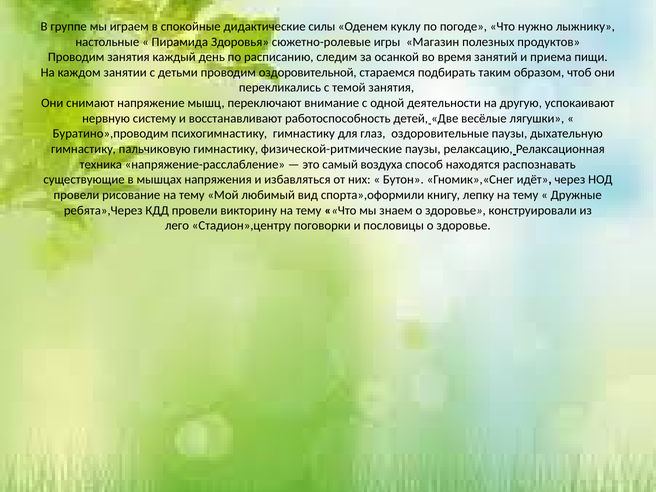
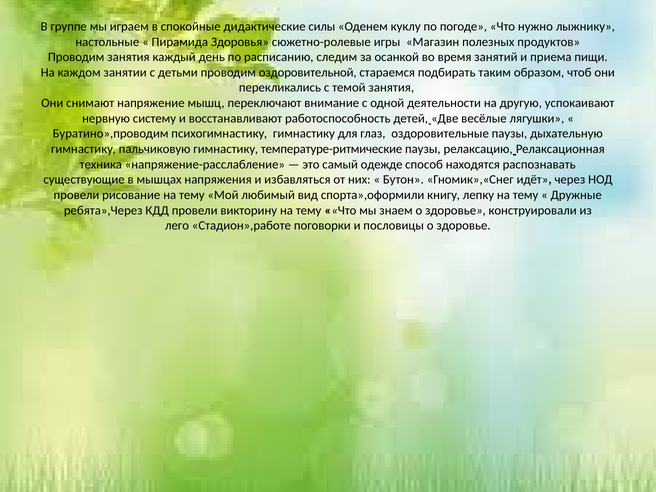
физической-ритмические: физической-ритмические -> температуре-ритмические
воздуха: воздуха -> одежде
Стадион»,центру: Стадион»,центру -> Стадион»,работе
